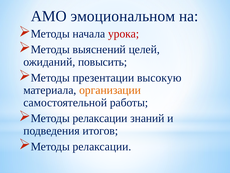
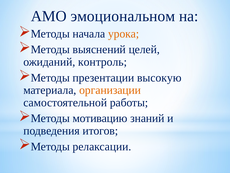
урока colour: red -> orange
повысить: повысить -> контроль
релаксации at (100, 118): релаксации -> мотивацию
